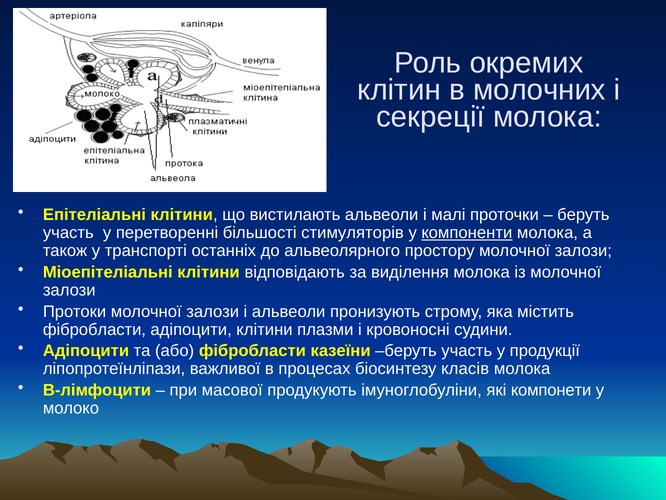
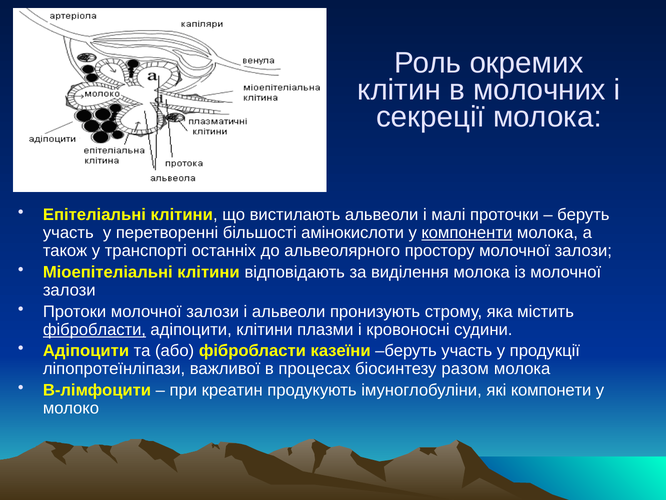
стимуляторів: стимуляторів -> амінокислоти
фібробласти at (94, 329) underline: none -> present
класів: класів -> разом
масової: масової -> креатин
